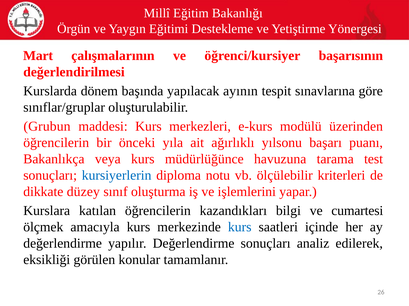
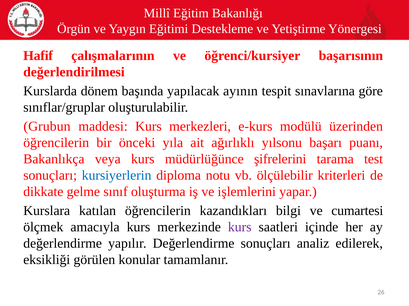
Mart: Mart -> Hafif
havuzuna: havuzuna -> şifrelerini
düzey: düzey -> gelme
kurs at (240, 228) colour: blue -> purple
